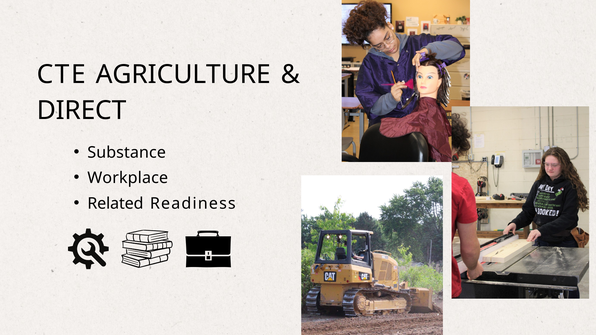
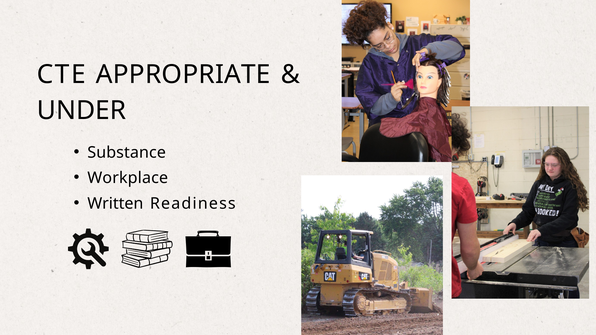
AGRICULTURE: AGRICULTURE -> APPROPRIATE
DIRECT: DIRECT -> UNDER
Related: Related -> Written
